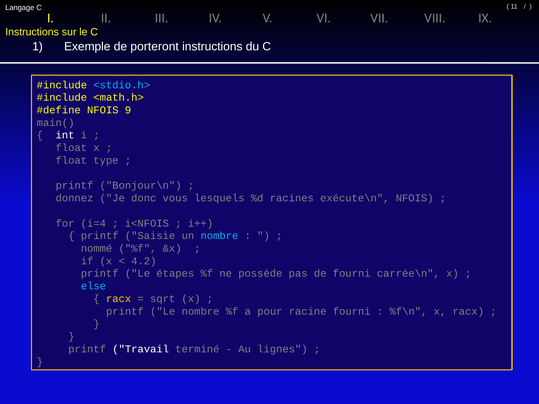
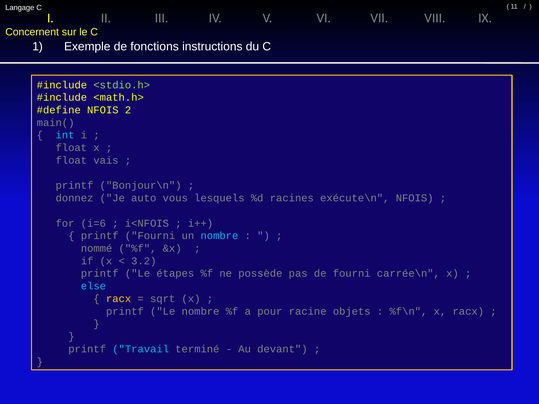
Instructions at (32, 32): Instructions -> Concernent
porteront: porteront -> fonctions
<stdio.h> colour: light blue -> light green
9: 9 -> 2
int colour: white -> light blue
type: type -> vais
donc: donc -> auto
i=4: i=4 -> i=6
printf Saisie: Saisie -> Fourni
4.2: 4.2 -> 3.2
racine fourni: fourni -> objets
Travail colour: white -> light blue
lignes: lignes -> devant
